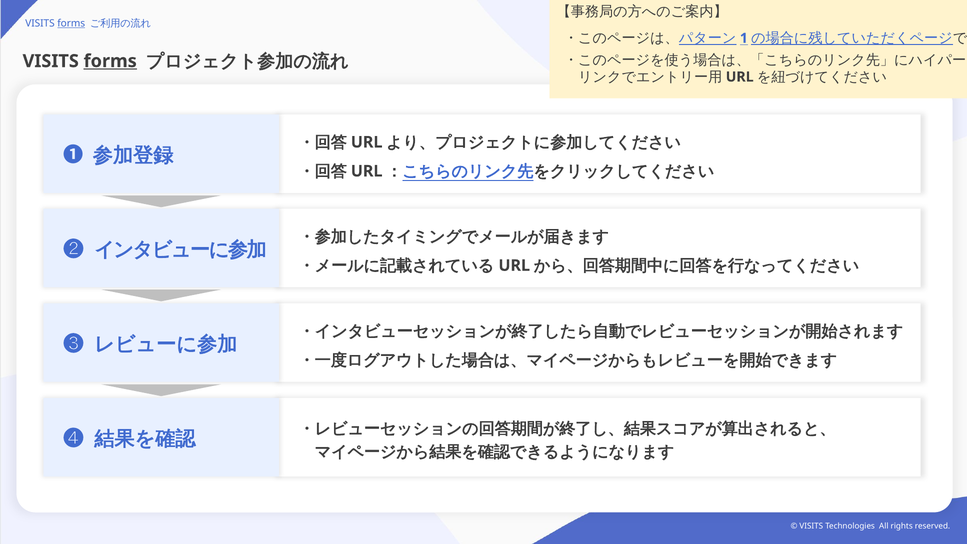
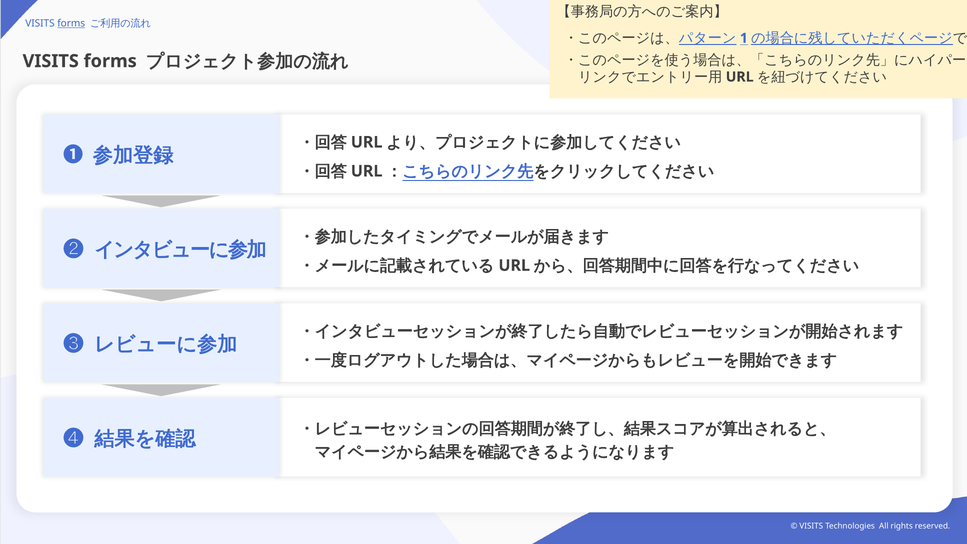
forms at (110, 61) underline: present -> none
